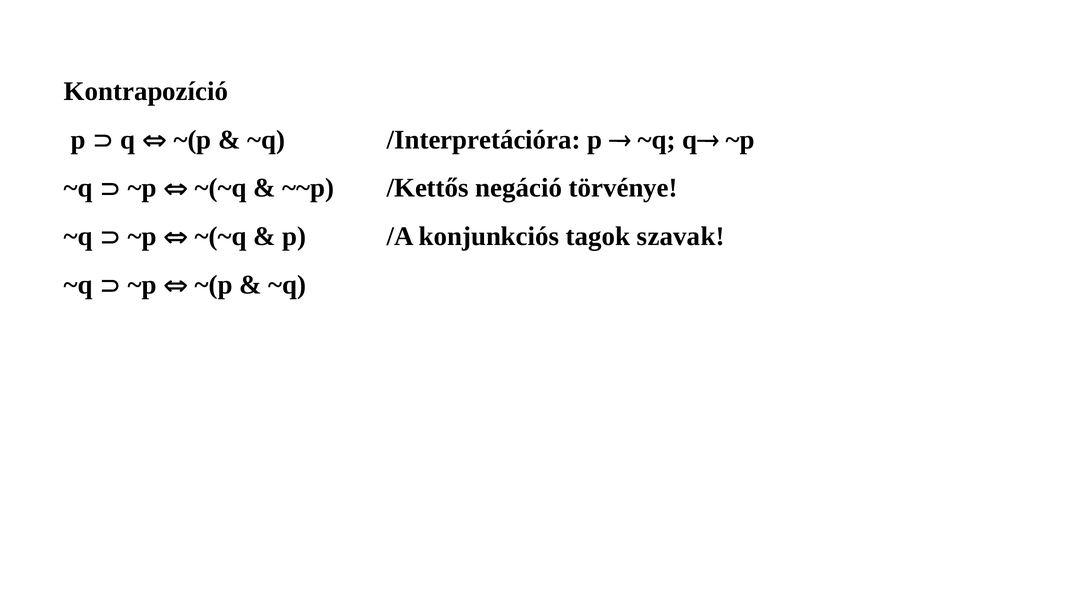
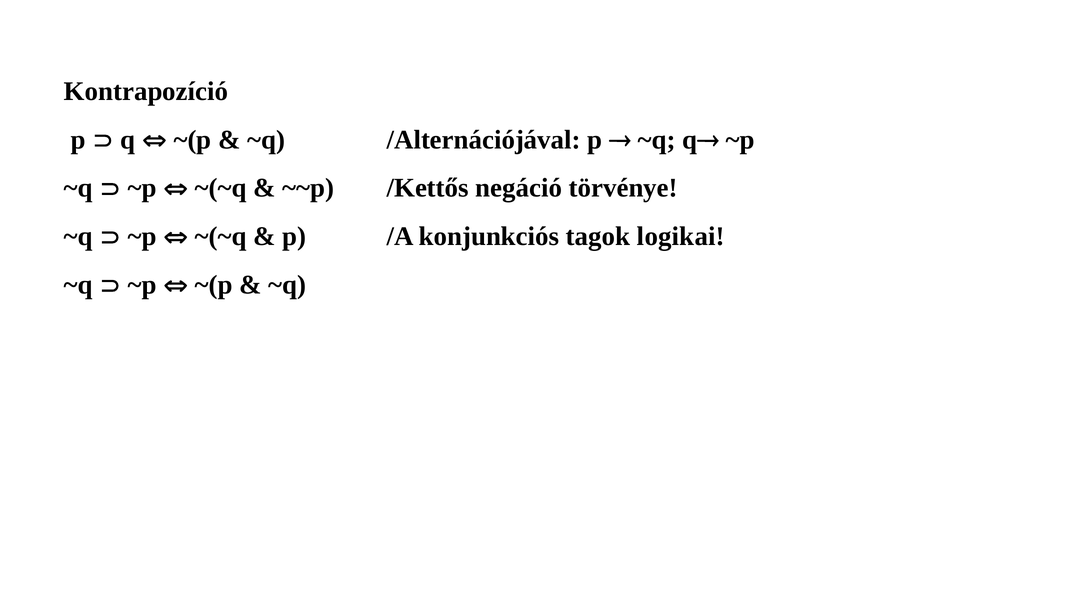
/Interpretációra: /Interpretációra -> /Alternációjával
szavak: szavak -> logikai
